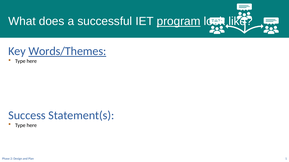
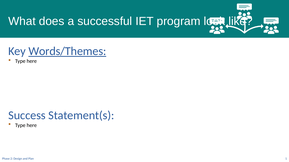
program underline: present -> none
